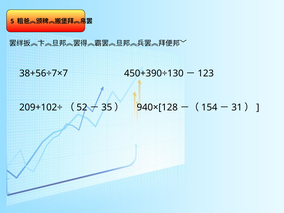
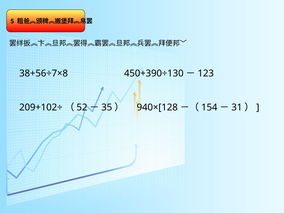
38+56÷7×7: 38+56÷7×7 -> 38+56÷7×8
